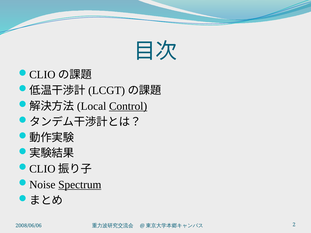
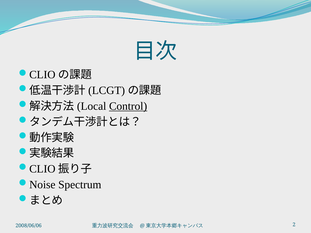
Spectrum underline: present -> none
